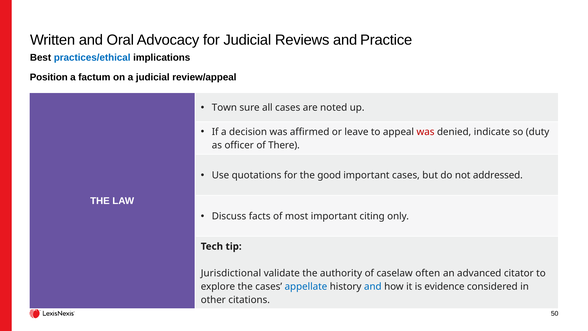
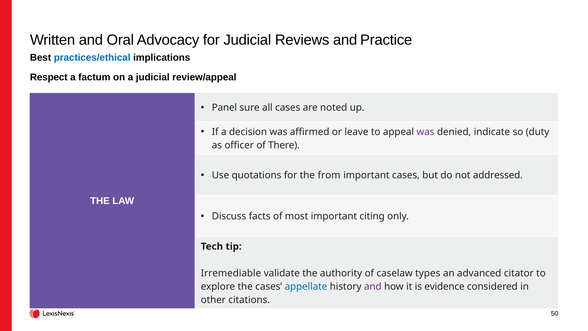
Position: Position -> Respect
Town: Town -> Panel
was at (426, 132) colour: red -> purple
good: good -> from
Jurisdictional: Jurisdictional -> Irremediable
often: often -> types
and at (373, 287) colour: blue -> purple
